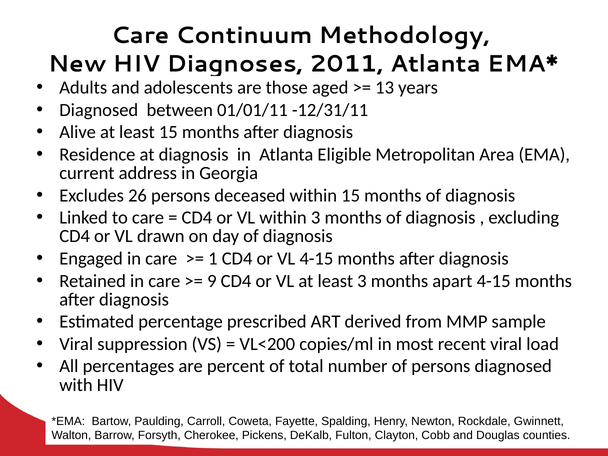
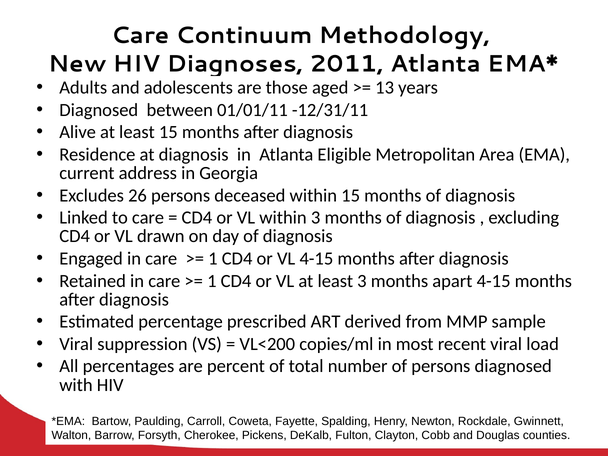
9 at (212, 281): 9 -> 1
